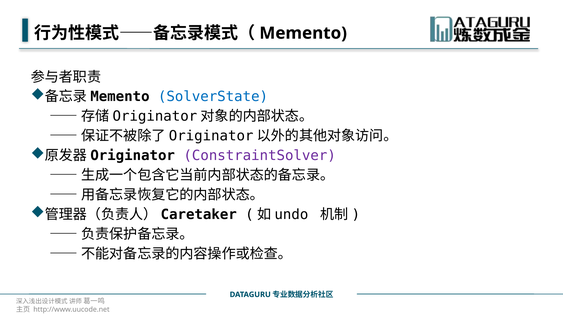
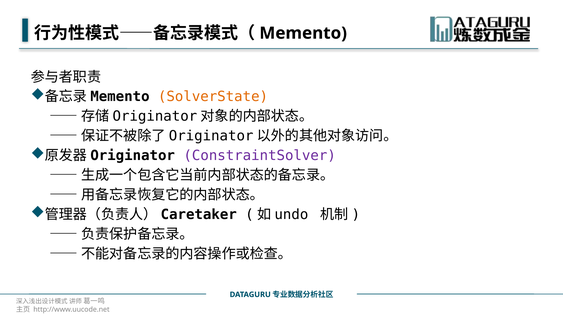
SolverState colour: blue -> orange
